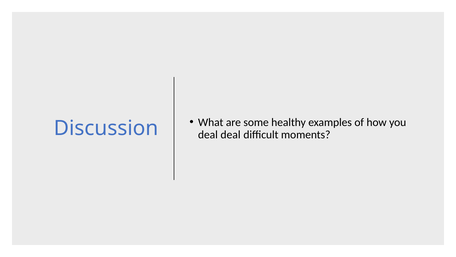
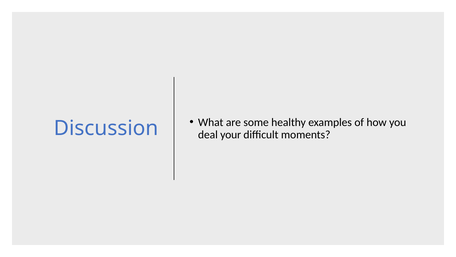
deal deal: deal -> your
